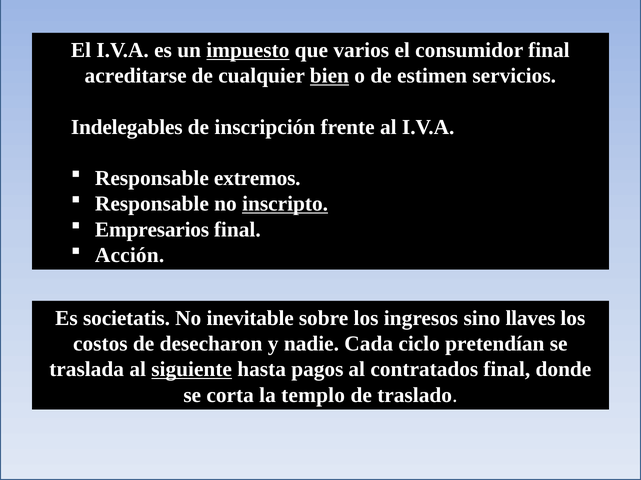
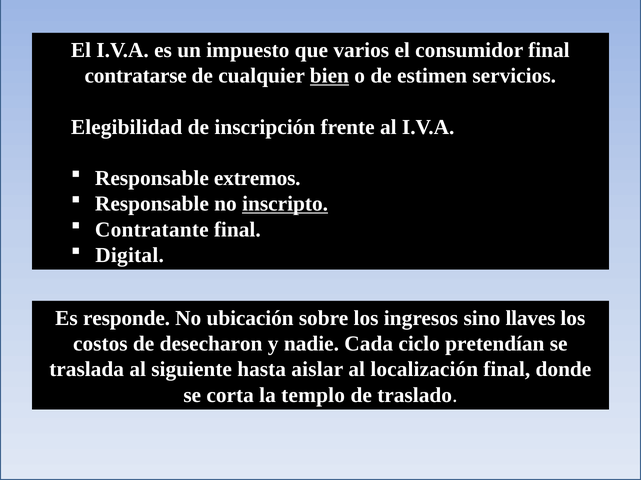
impuesto underline: present -> none
acreditarse: acreditarse -> contratarse
Indelegables: Indelegables -> Elegibilidad
Empresarios: Empresarios -> Contratante
Acción: Acción -> Digital
societatis: societatis -> responde
inevitable: inevitable -> ubicación
siguiente underline: present -> none
pagos: pagos -> aislar
contratados: contratados -> localización
